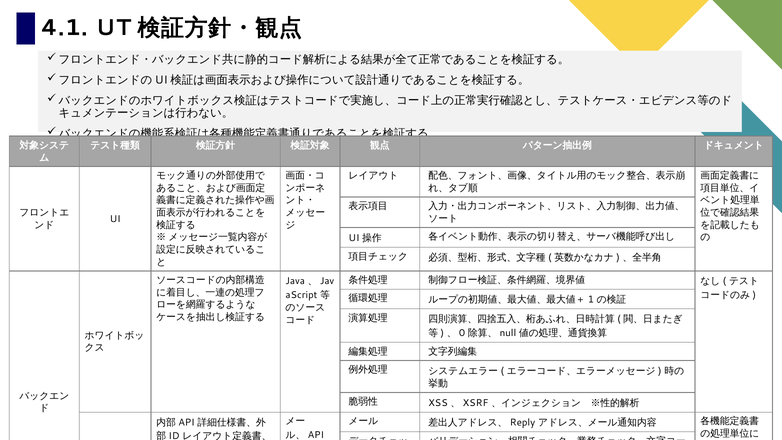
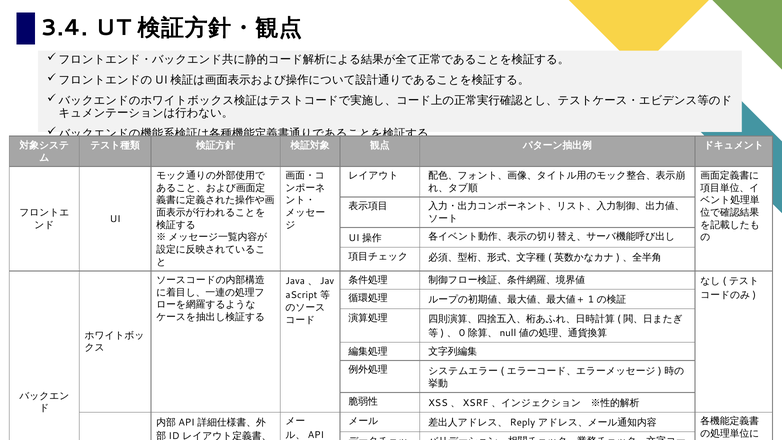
4.1: 4.1 -> 3.4
